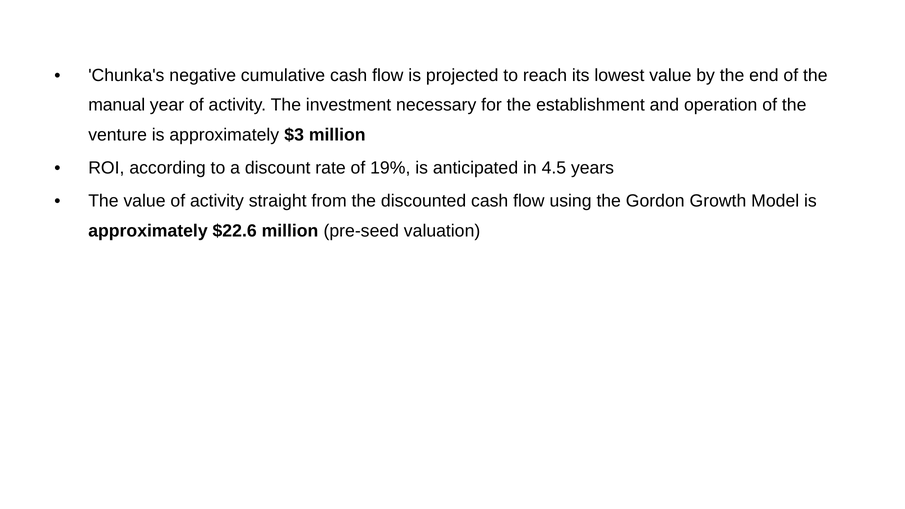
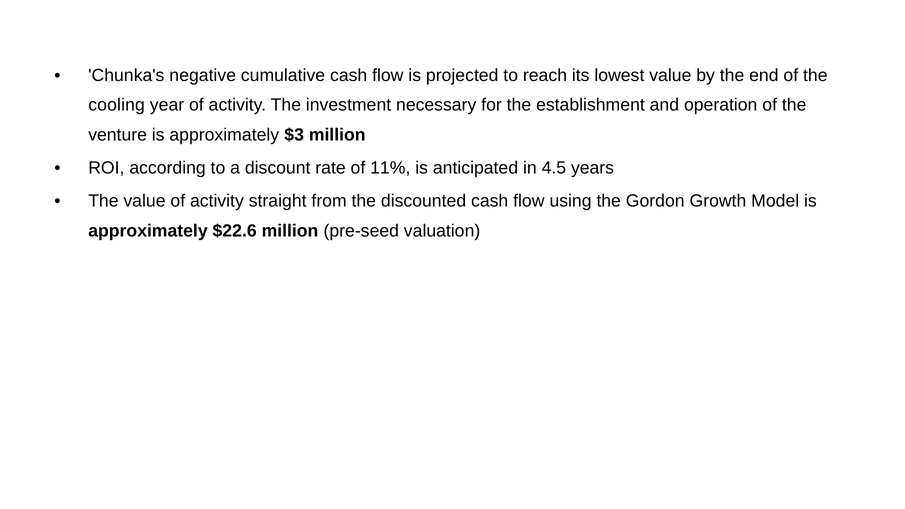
manual: manual -> cooling
19%: 19% -> 11%
